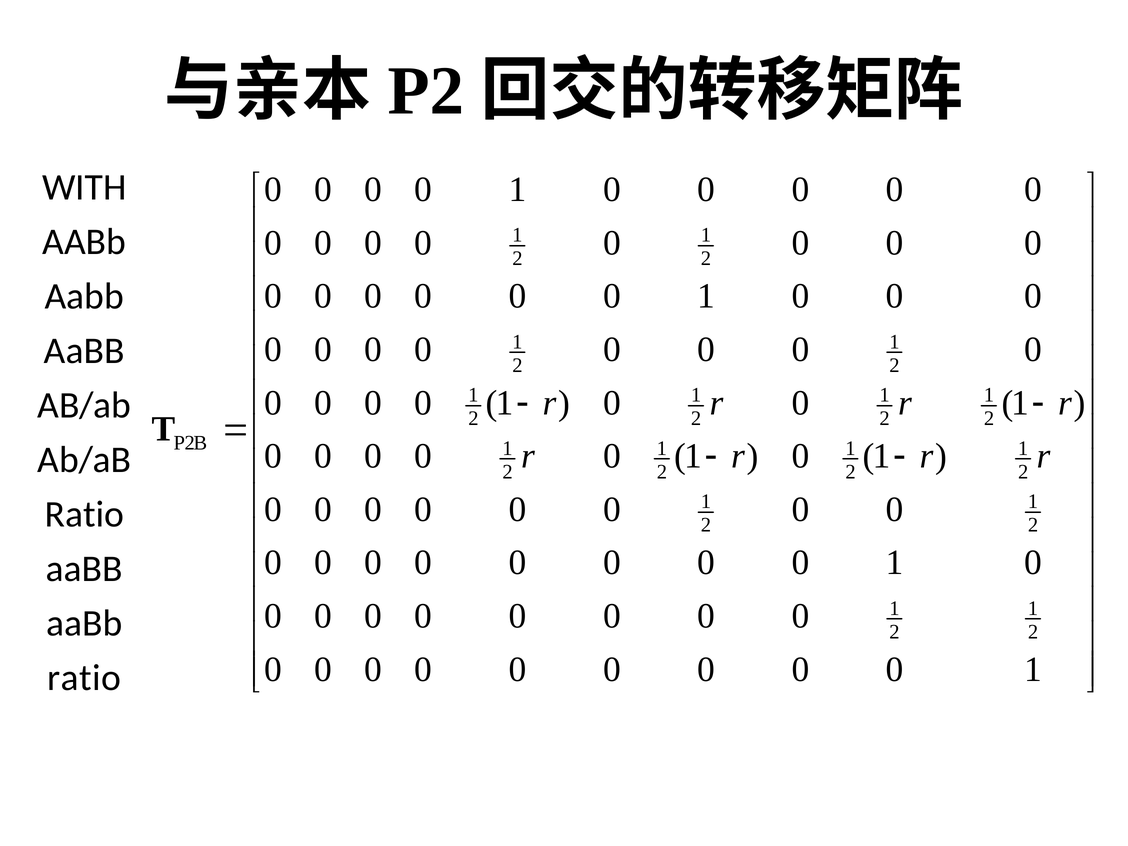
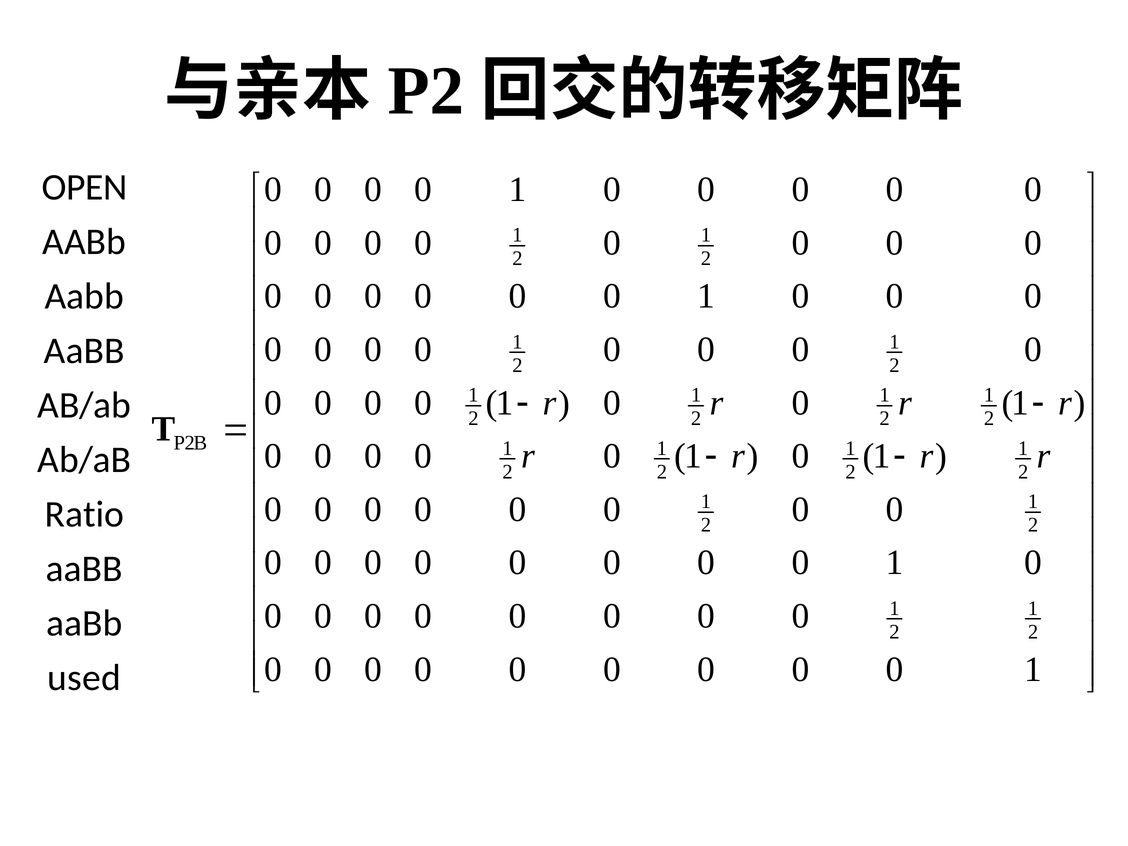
WITH: WITH -> OPEN
ratio at (84, 678): ratio -> used
